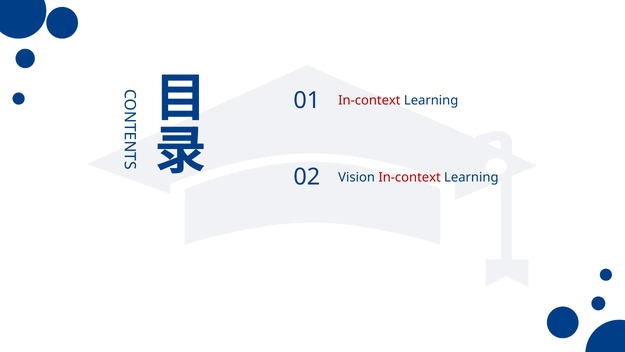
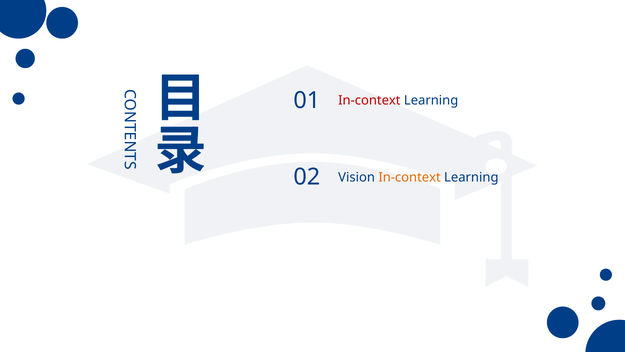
In-context at (410, 177) colour: red -> orange
